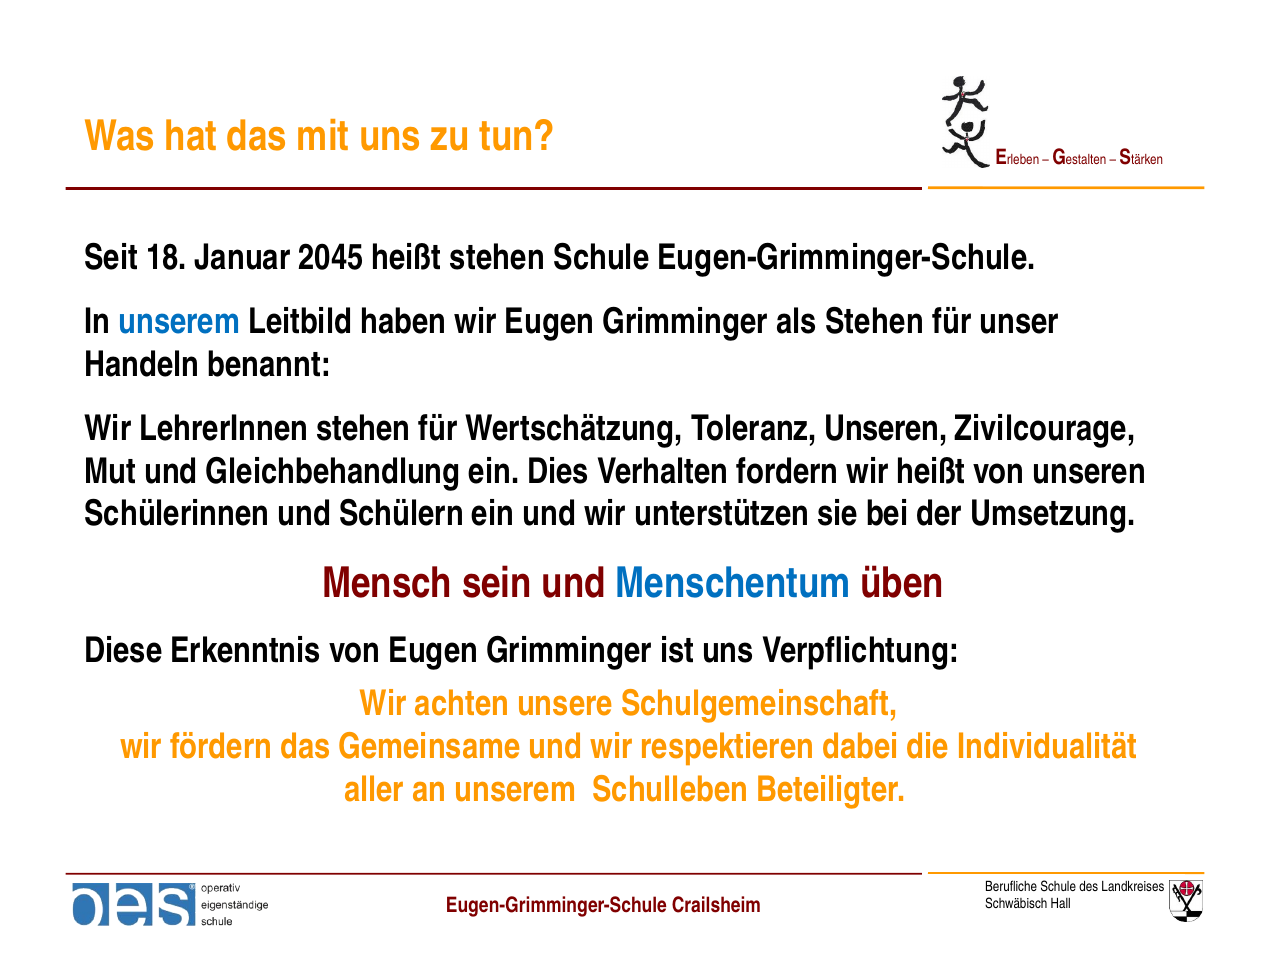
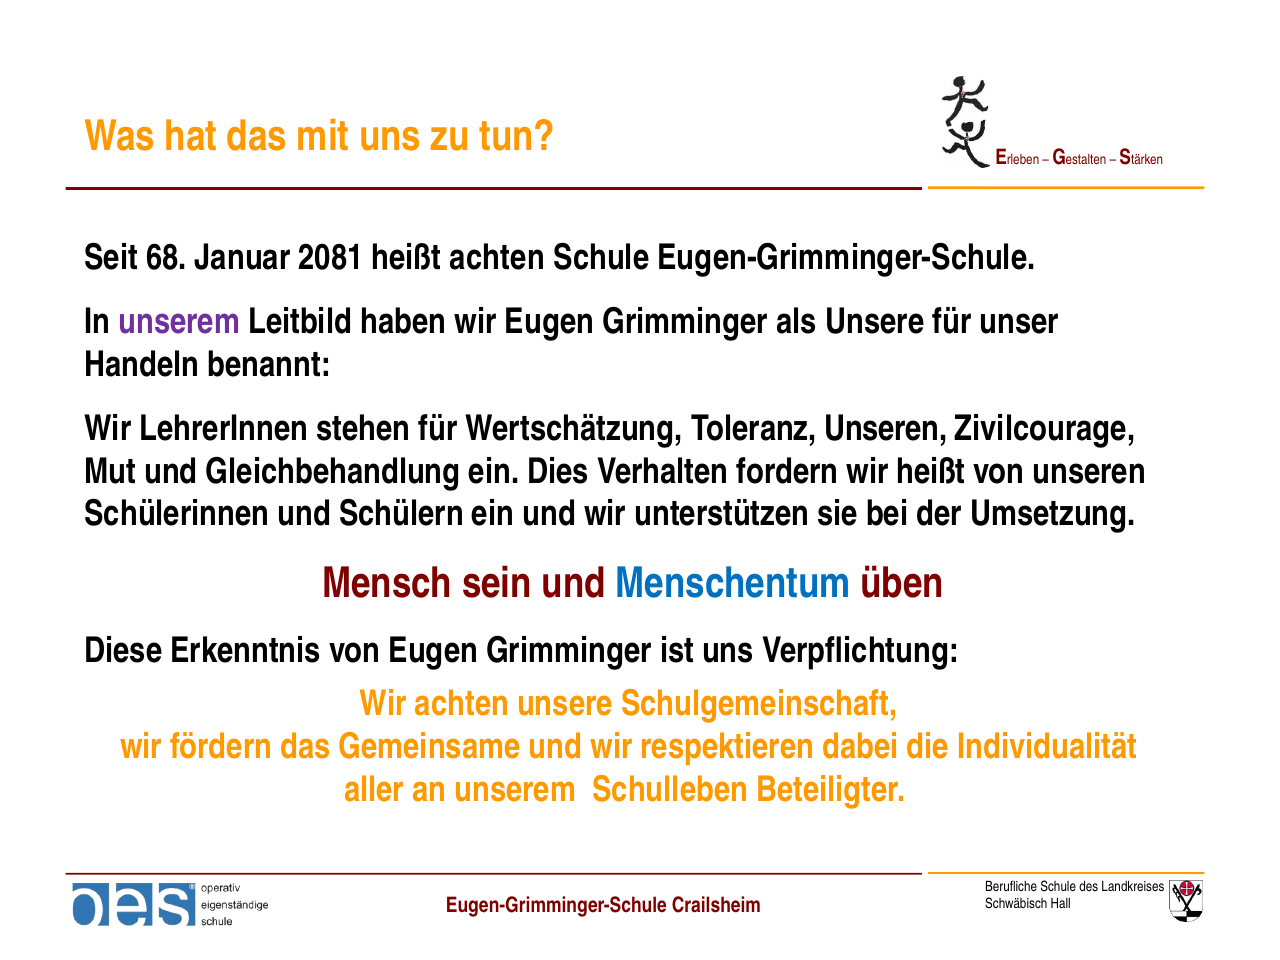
18: 18 -> 68
2045: 2045 -> 2081
heißt stehen: stehen -> achten
unserem at (179, 322) colour: blue -> purple
als Stehen: Stehen -> Unsere
